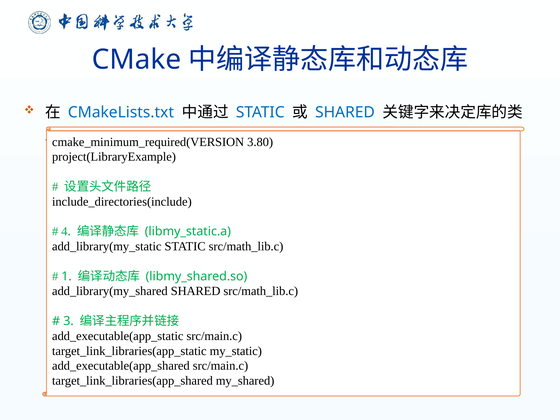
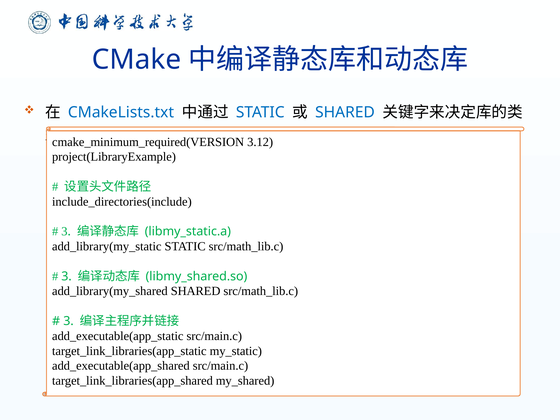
3.80: 3.80 -> 3.12
4 at (64, 232): 4 -> 3
1 at (67, 276): 1 -> 3
